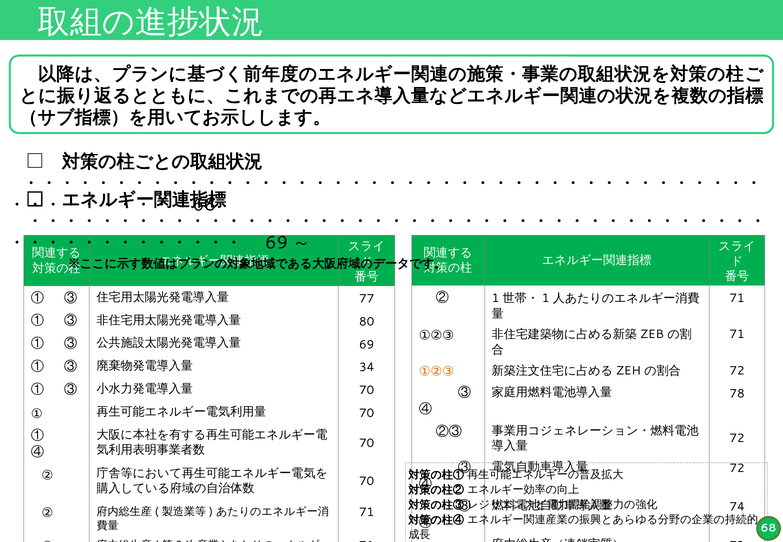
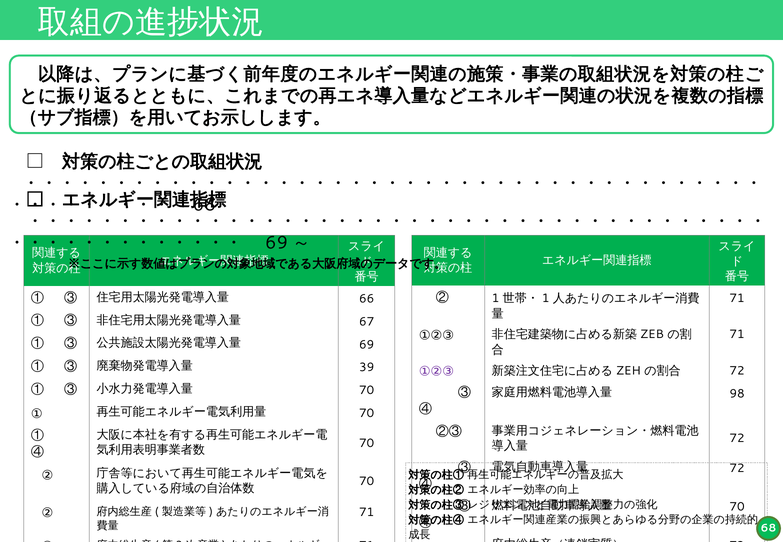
77: 77 -> 66
80: 80 -> 67
34: 34 -> 39
①②③ at (436, 371) colour: orange -> purple
78: 78 -> 98
74 at (737, 507): 74 -> 70
